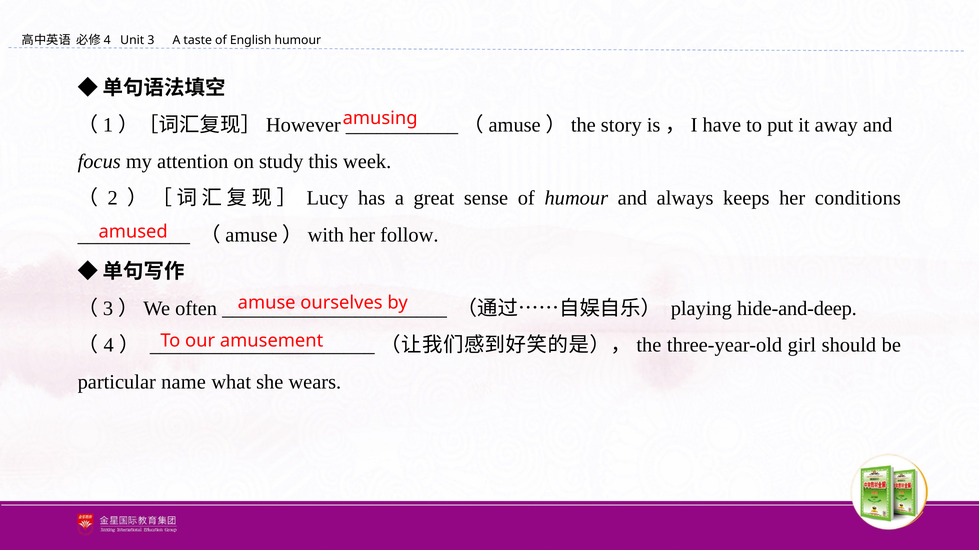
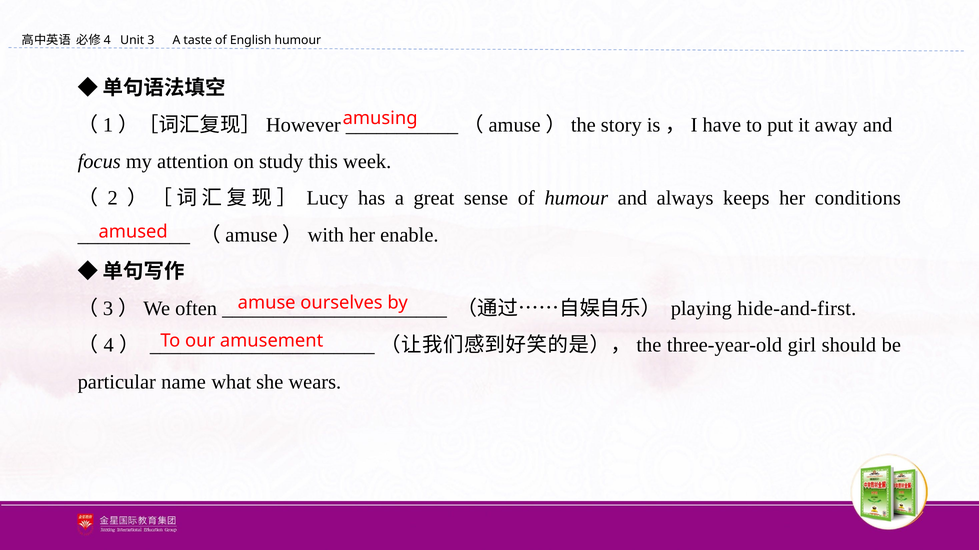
follow: follow -> enable
hide-and-deep: hide-and-deep -> hide-and-first
